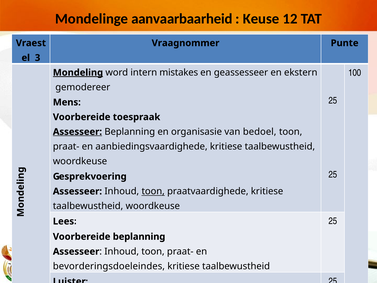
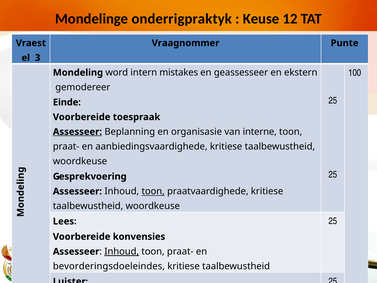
aanvaarbaarheid: aanvaarbaarheid -> onderrigpraktyk
Mondeling underline: present -> none
Mens: Mens -> Einde
bedoel: bedoel -> interne
Voorbereide beplanning: beplanning -> konvensies
Inhoud at (122, 251) underline: none -> present
